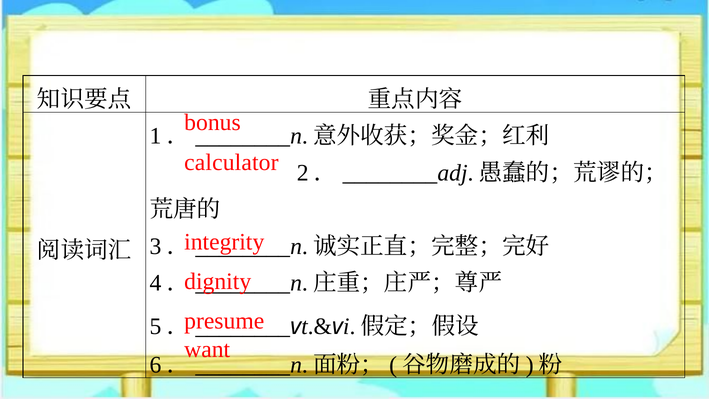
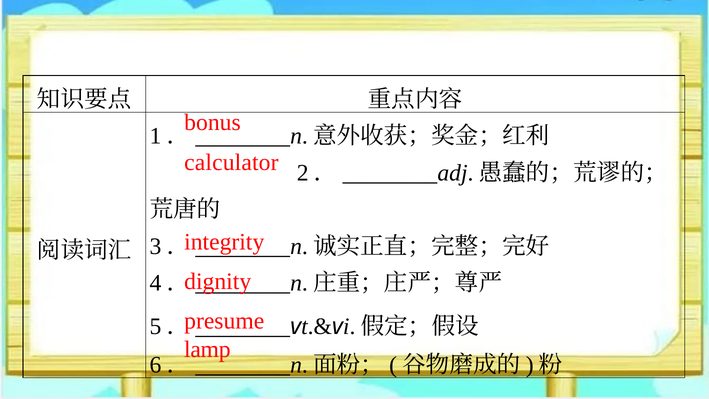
want: want -> lamp
